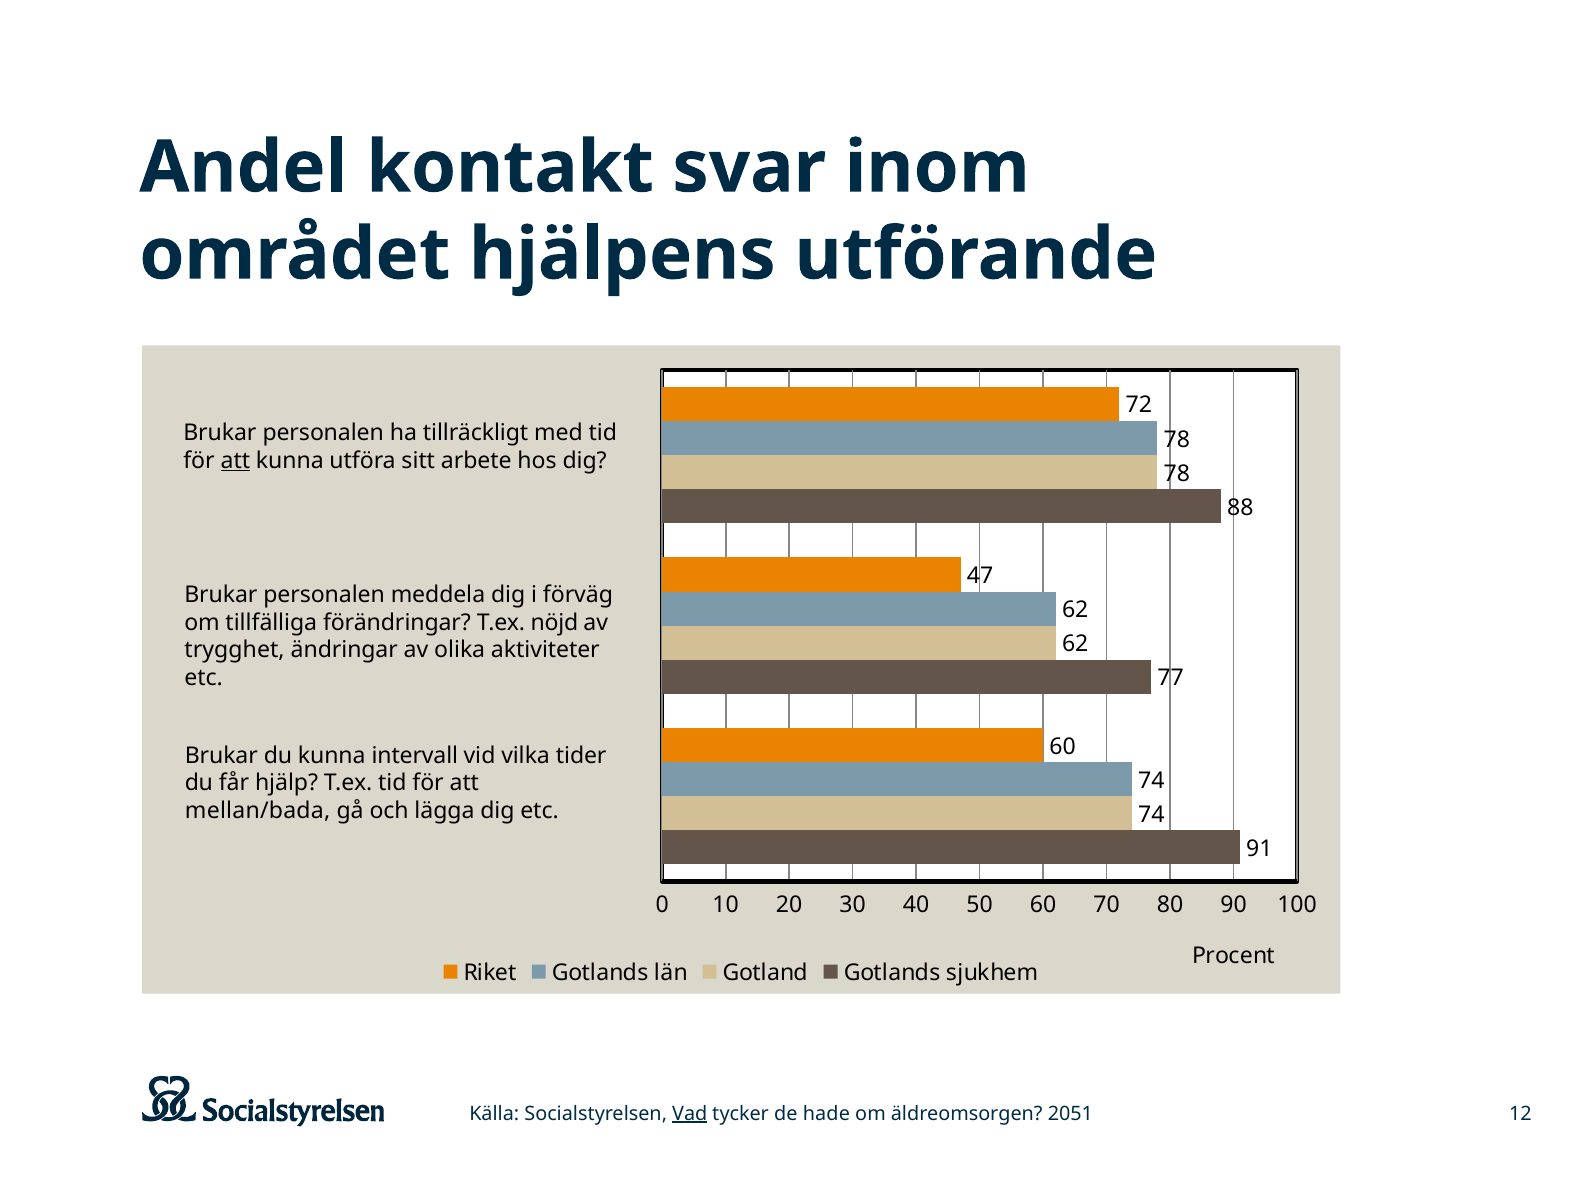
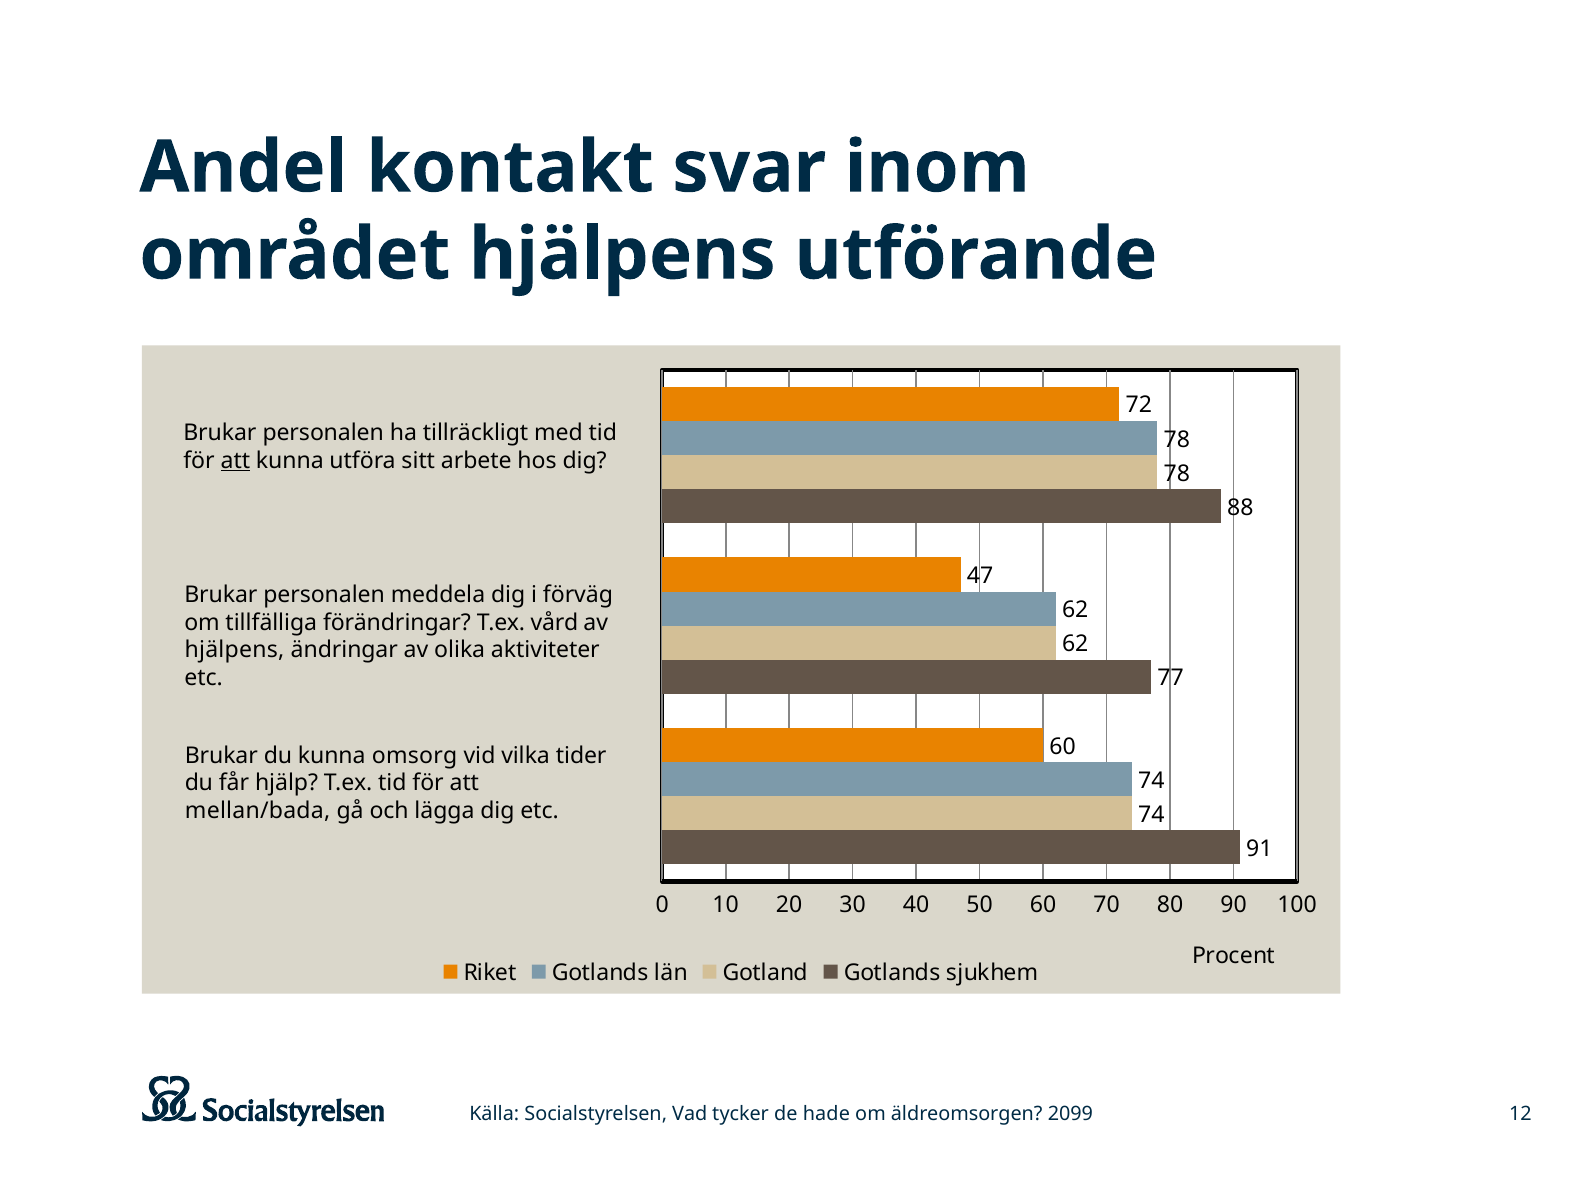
nöjd: nöjd -> vård
trygghet at (235, 650): trygghet -> hjälpens
intervall: intervall -> omsorg
Vad underline: present -> none
2051: 2051 -> 2099
